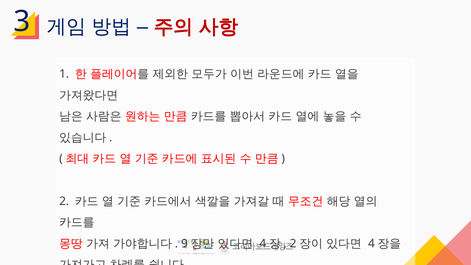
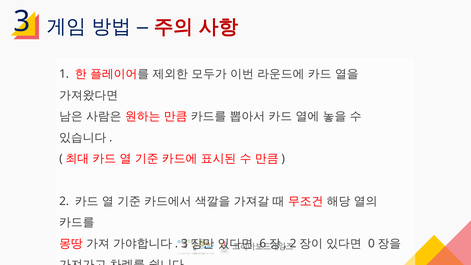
9 at (184, 243): 9 -> 3
4 at (263, 243): 4 -> 6
4 at (371, 243): 4 -> 0
